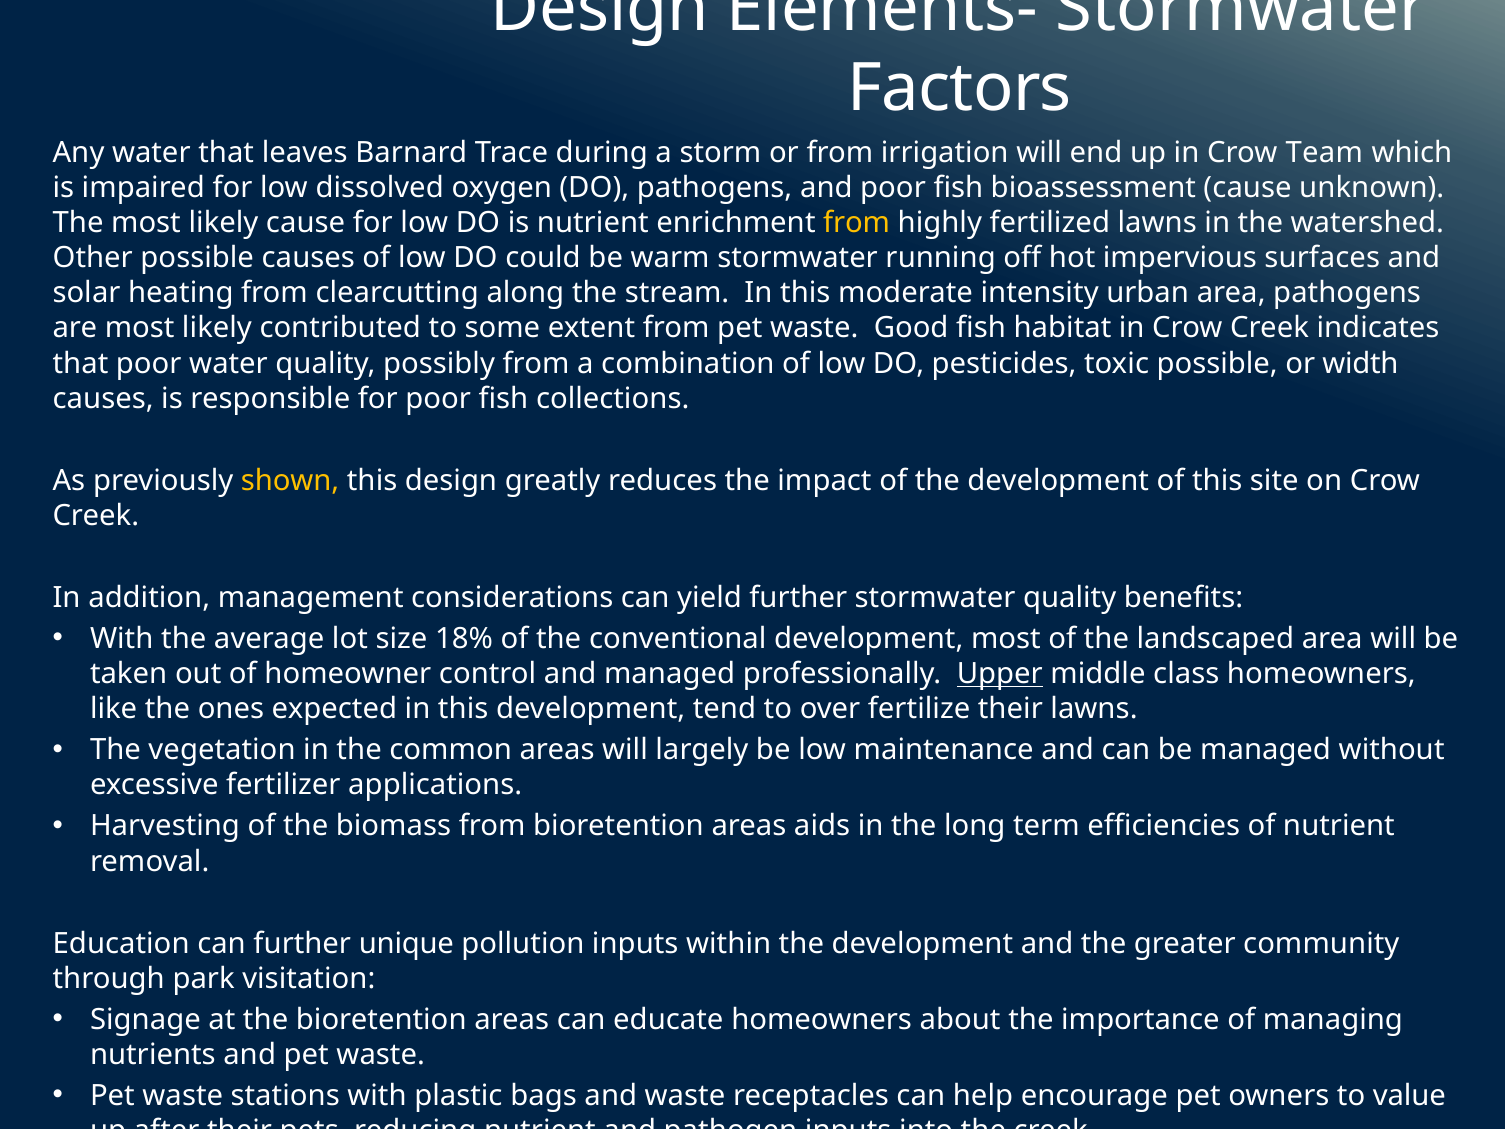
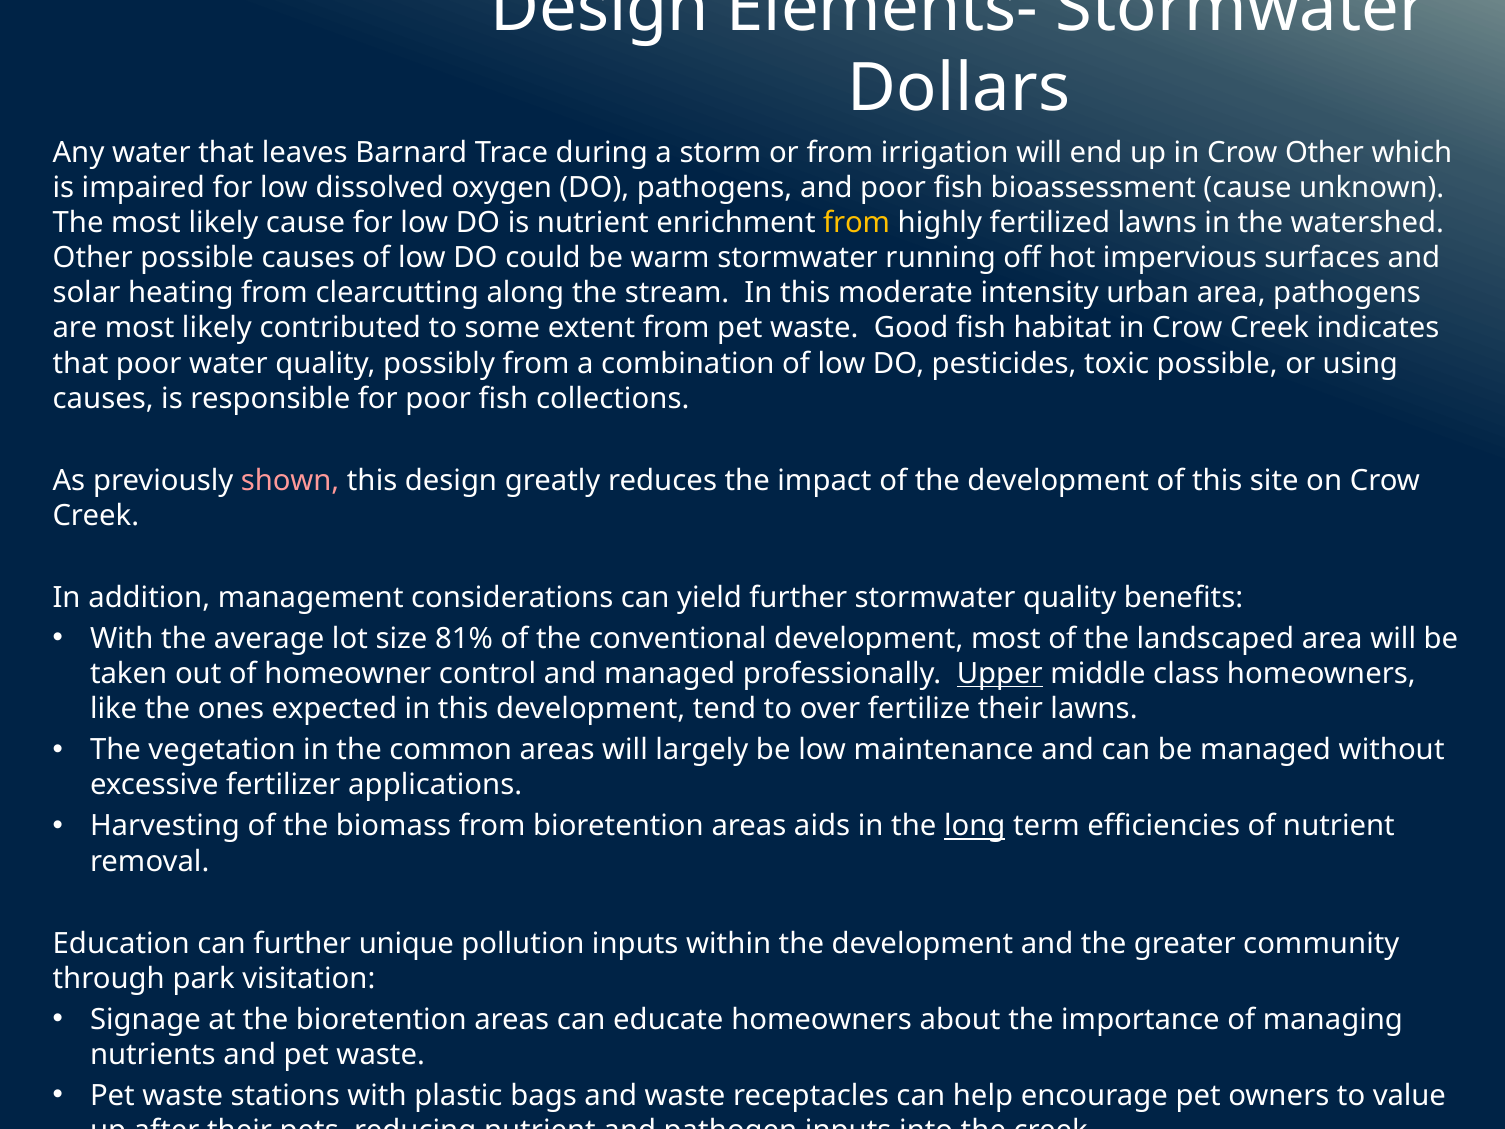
Factors: Factors -> Dollars
Crow Team: Team -> Other
width: width -> using
shown colour: yellow -> pink
18%: 18% -> 81%
long underline: none -> present
